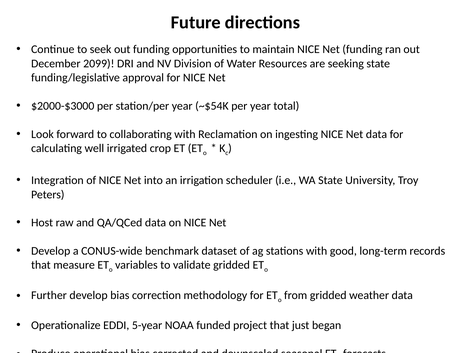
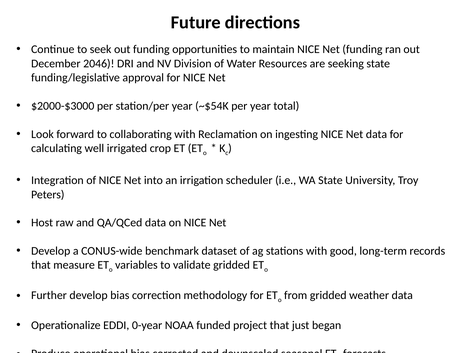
2099: 2099 -> 2046
5-year: 5-year -> 0-year
